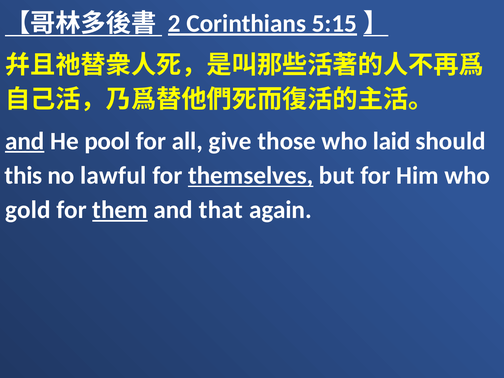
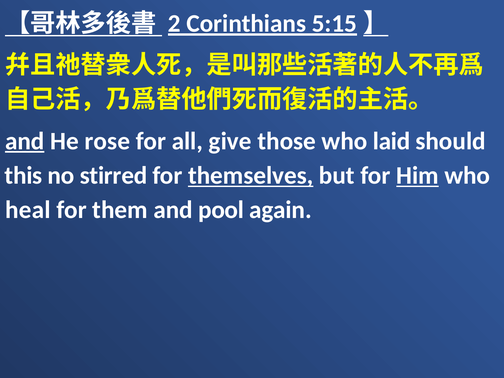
pool: pool -> rose
lawful: lawful -> stirred
Him underline: none -> present
gold: gold -> heal
them underline: present -> none
that: that -> pool
